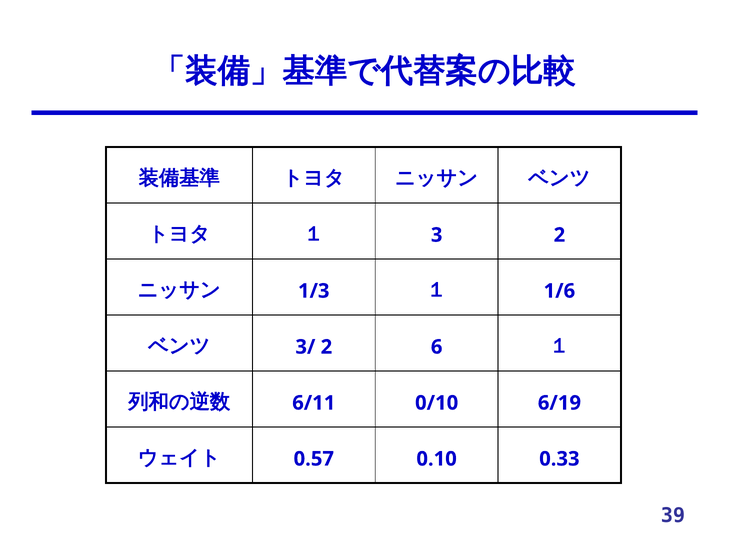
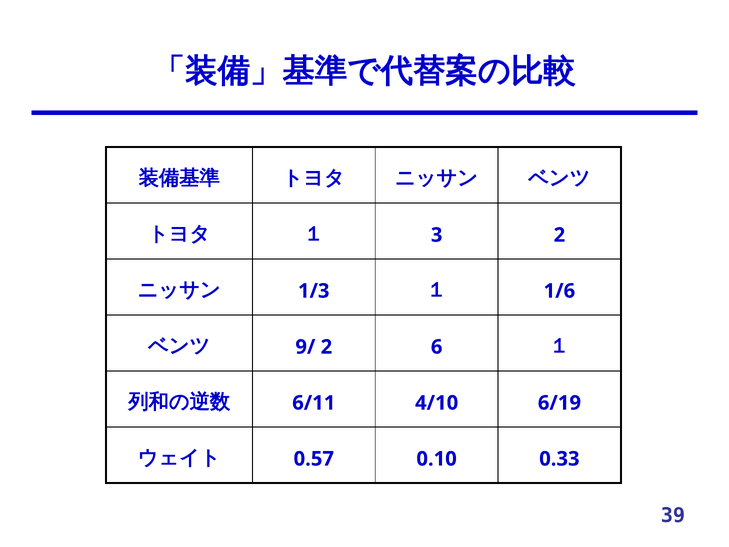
3/: 3/ -> 9/
0/10: 0/10 -> 4/10
